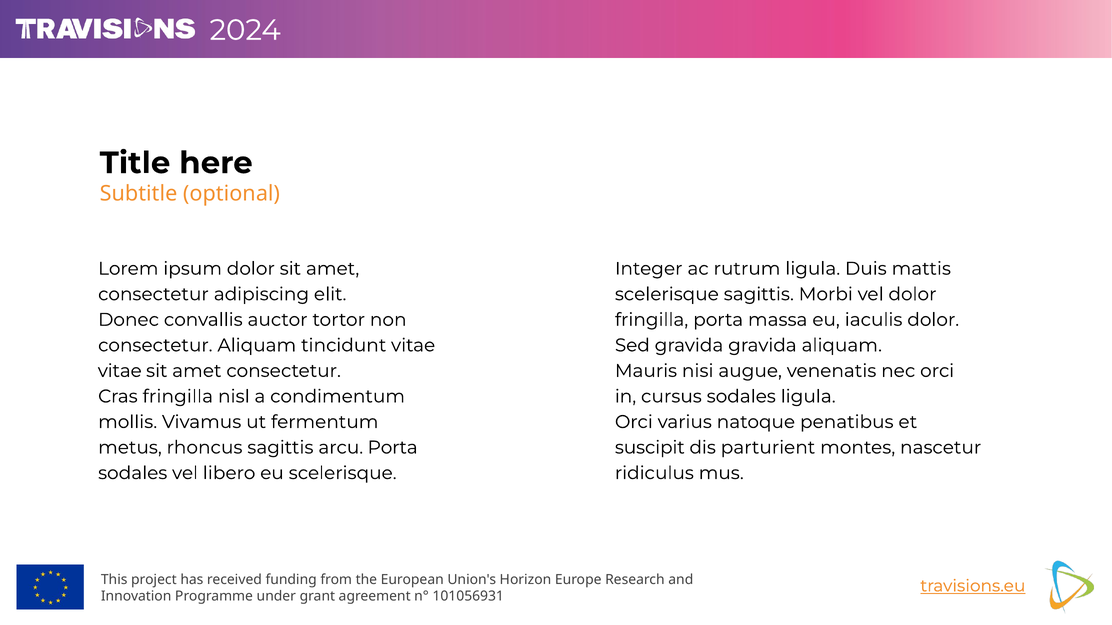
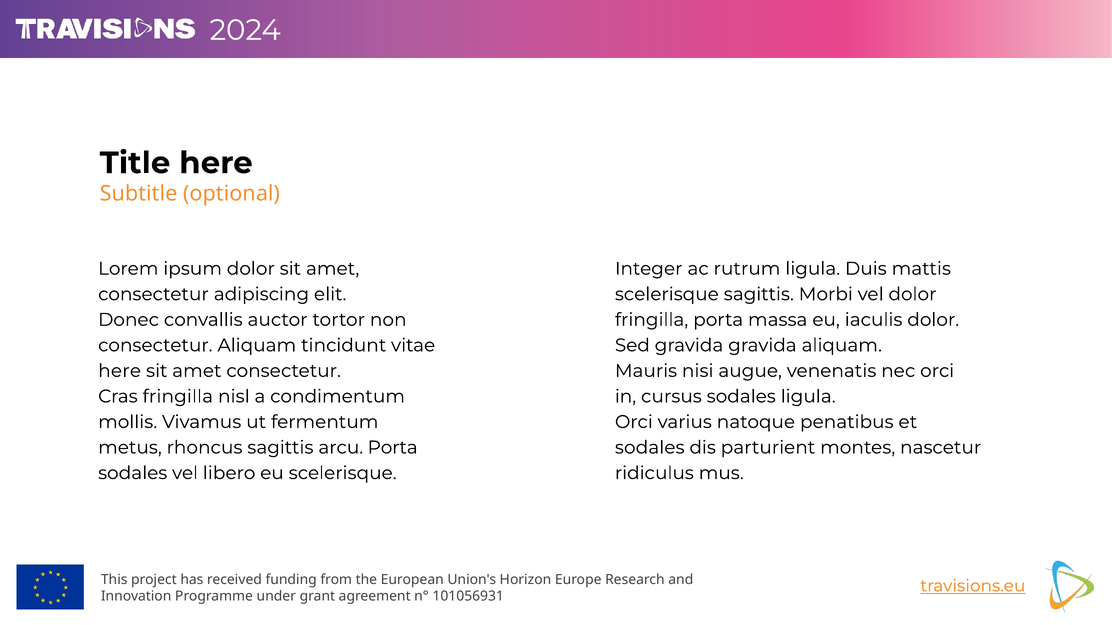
vitae at (120, 371): vitae -> here
suscipit at (650, 448): suscipit -> sodales
